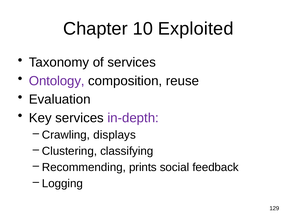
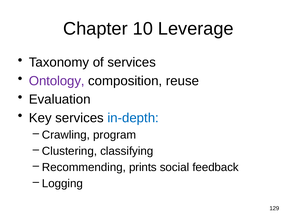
Exploited: Exploited -> Leverage
in-depth colour: purple -> blue
displays: displays -> program
